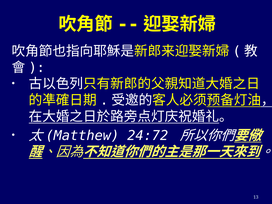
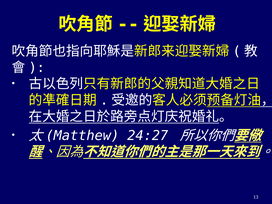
24:72: 24:72 -> 24:27
